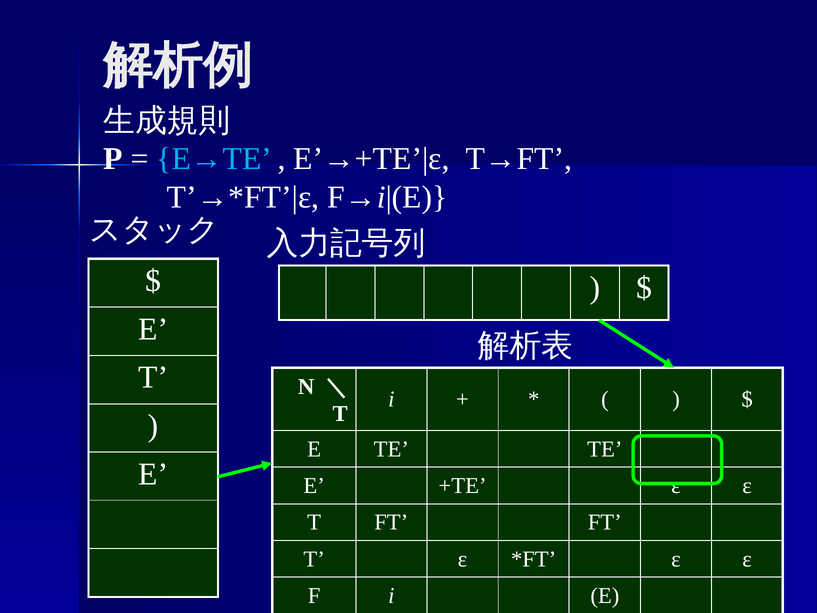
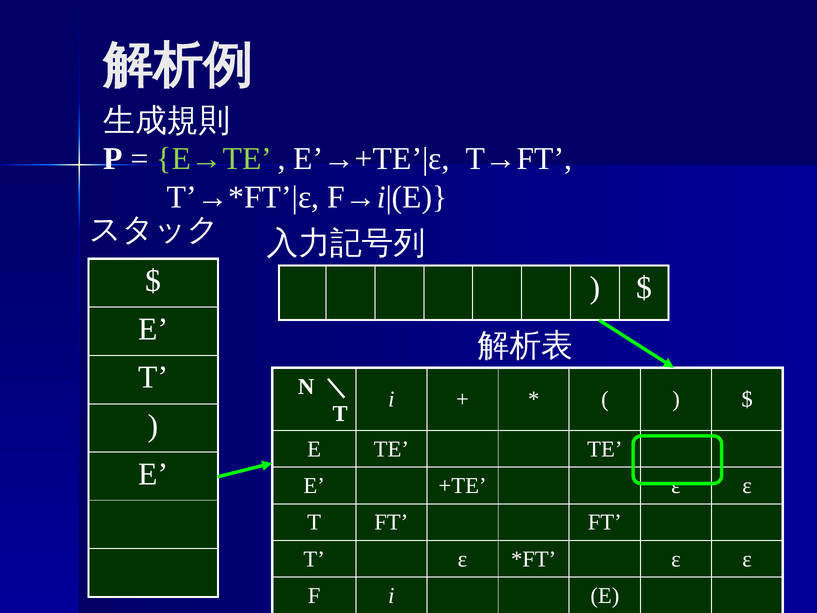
E→TE colour: light blue -> light green
